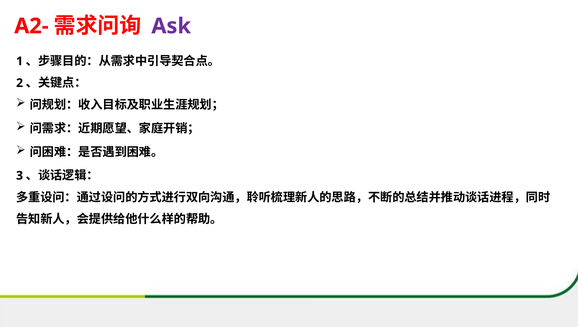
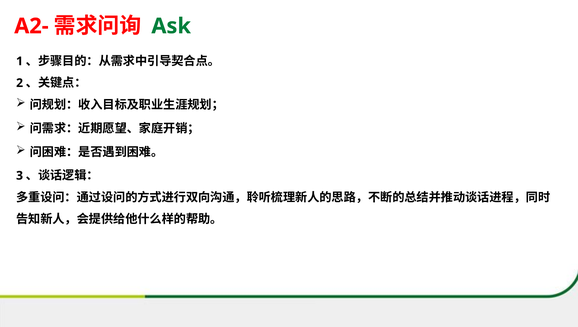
Ask colour: purple -> green
